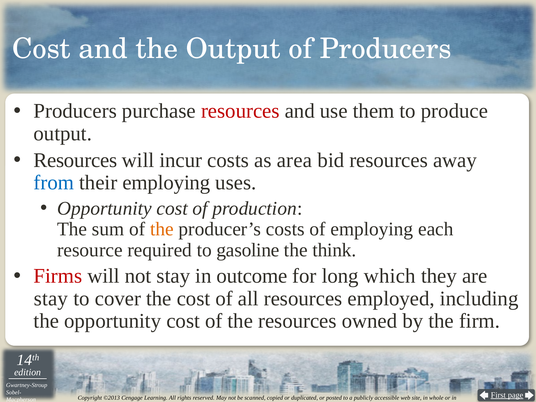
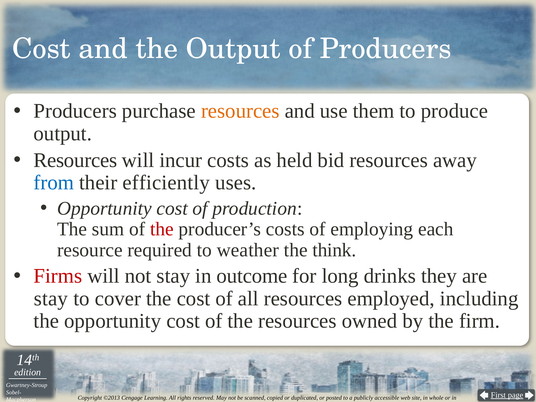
resources at (240, 111) colour: red -> orange
area: area -> held
their employing: employing -> efficiently
the at (162, 229) colour: orange -> red
gasoline: gasoline -> weather
which: which -> drinks
